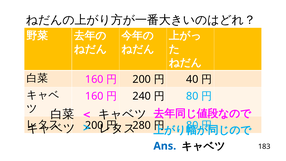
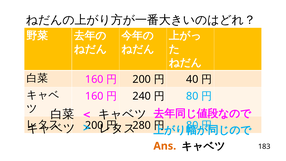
Ans colour: blue -> orange
